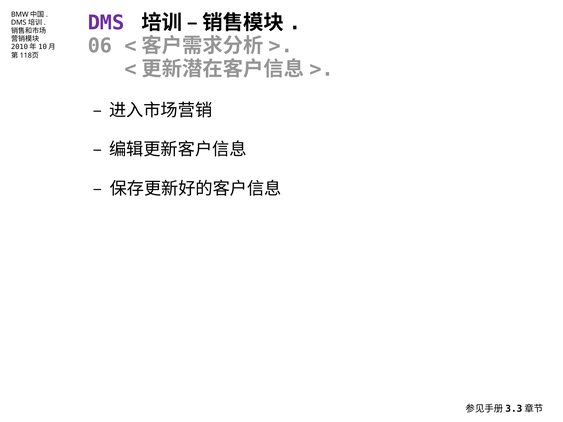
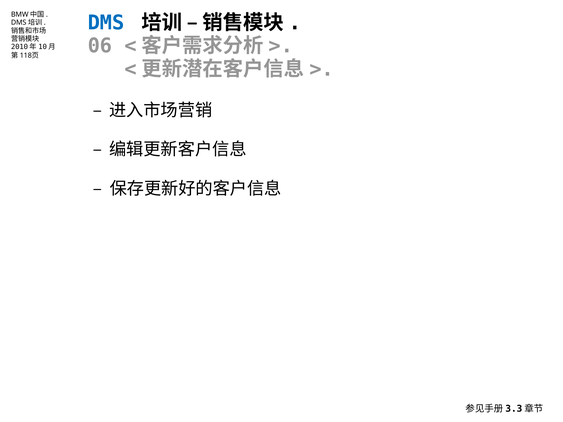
DMS colour: purple -> blue
